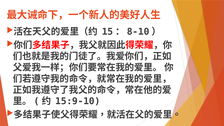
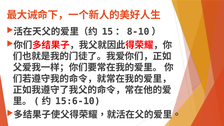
15:9-10: 15:9-10 -> 15:6-10
